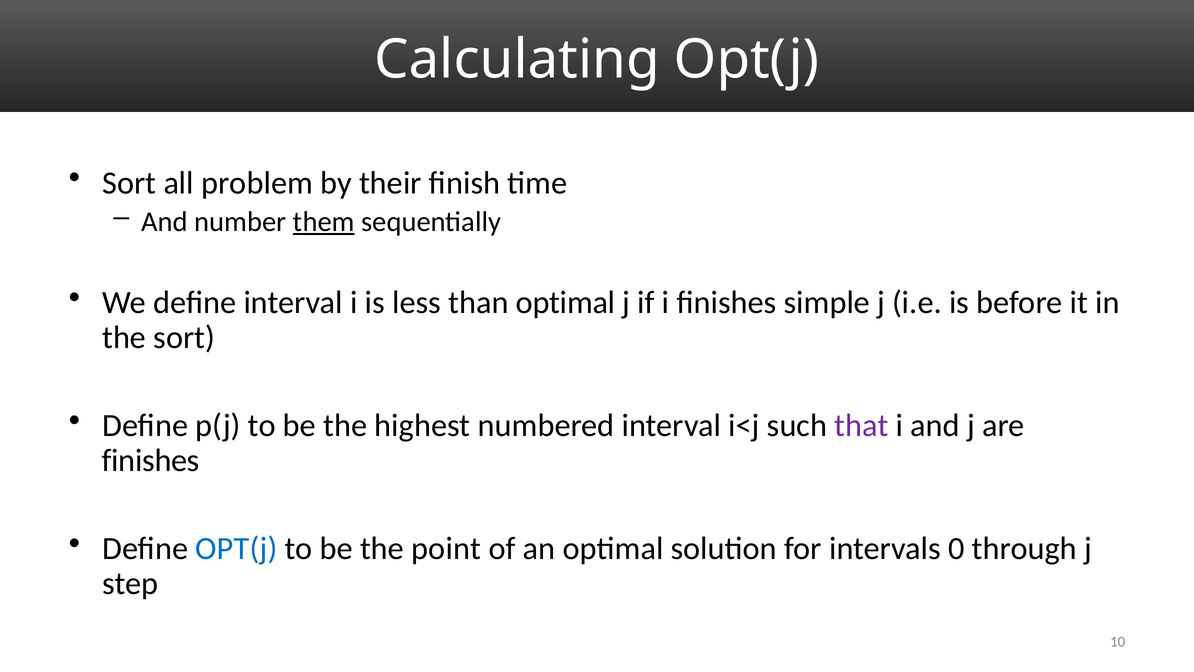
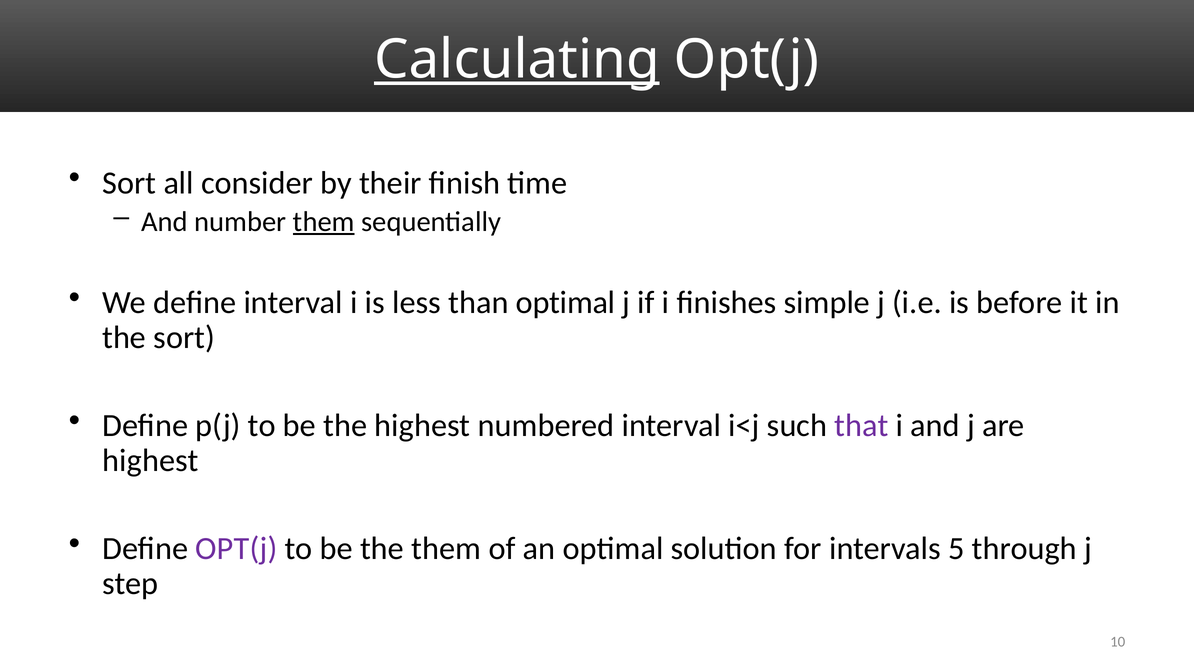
Calculating underline: none -> present
problem: problem -> consider
finishes at (151, 460): finishes -> highest
OPT(j at (236, 548) colour: blue -> purple
the point: point -> them
0: 0 -> 5
